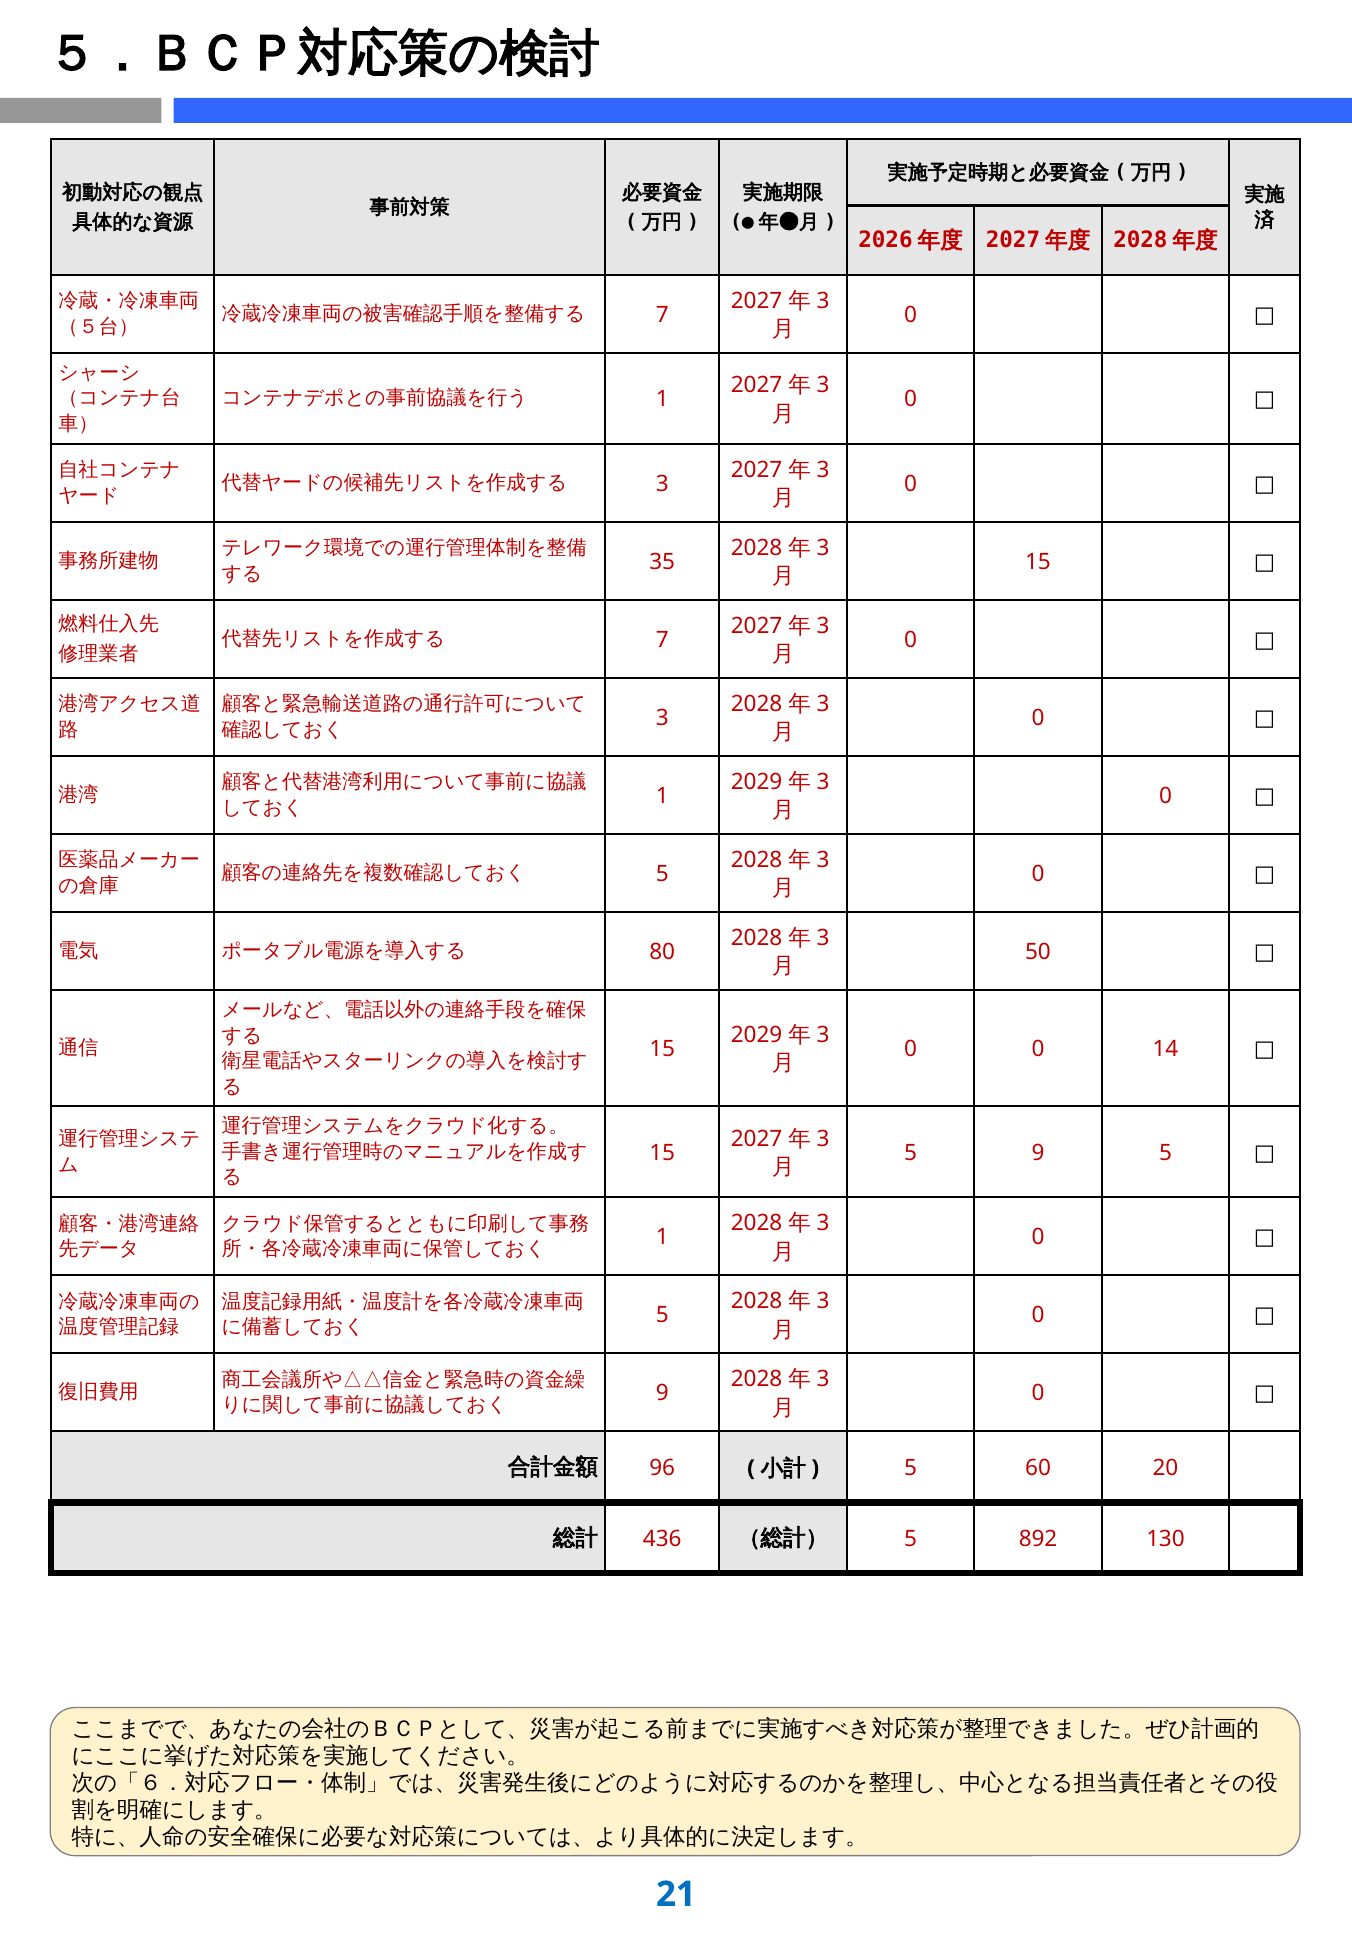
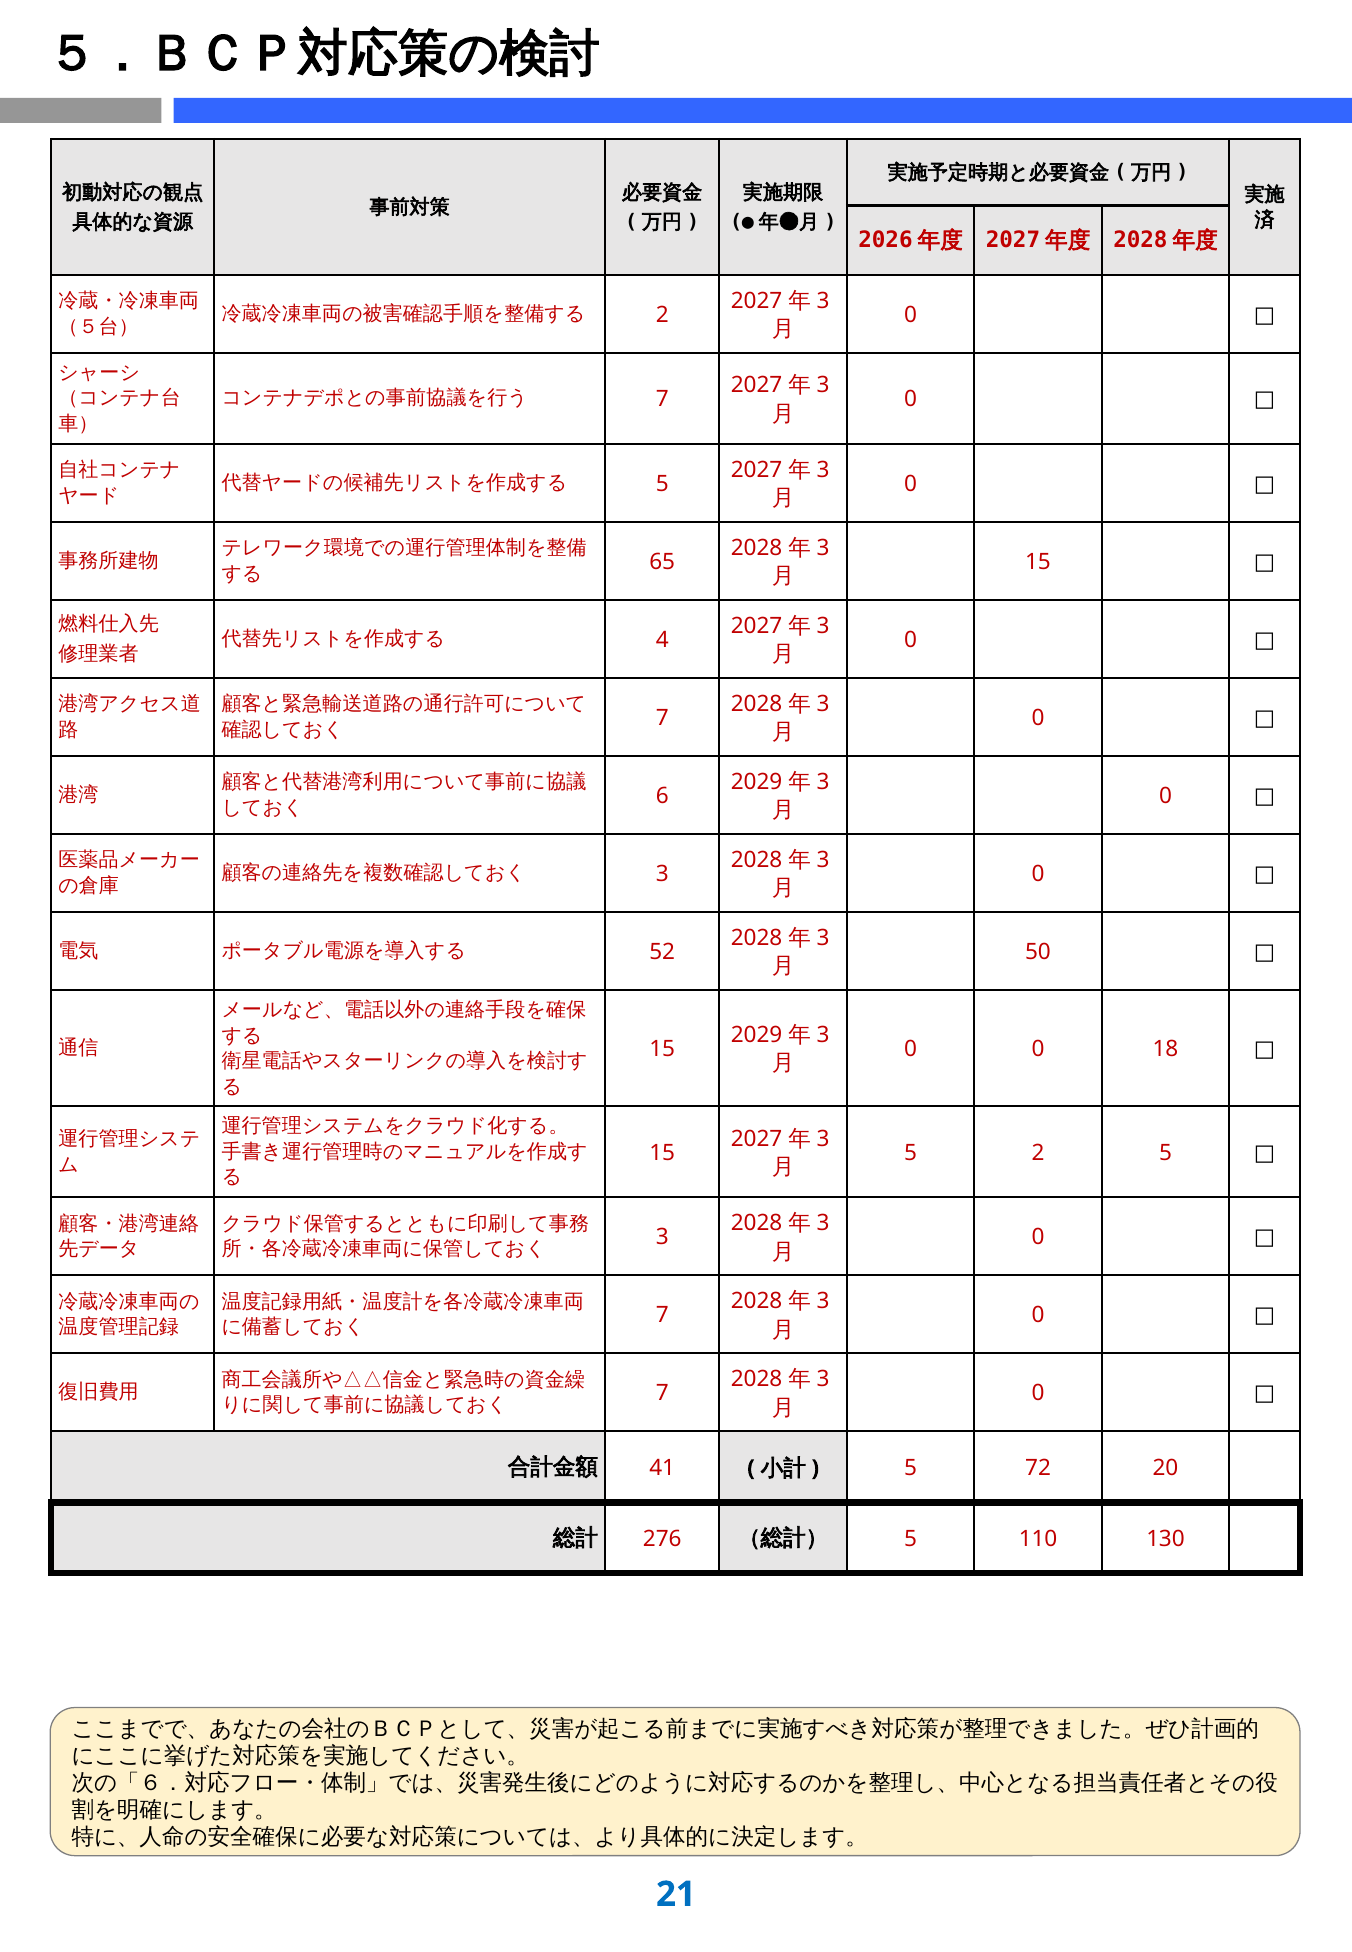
7 at (662, 315): 7 -> 2
1 at (662, 400): 1 -> 7
3 at (662, 484): 3 -> 5
35: 35 -> 65
7 at (662, 640): 7 -> 4
3 at (662, 718): 3 -> 7
1 at (662, 796): 1 -> 6
5 at (662, 875): 5 -> 3
80: 80 -> 52
14: 14 -> 18
5 9: 9 -> 2
1 at (662, 1238): 1 -> 3
5 at (662, 1316): 5 -> 7
9 at (662, 1394): 9 -> 7
96: 96 -> 41
60: 60 -> 72
436: 436 -> 276
892: 892 -> 110
